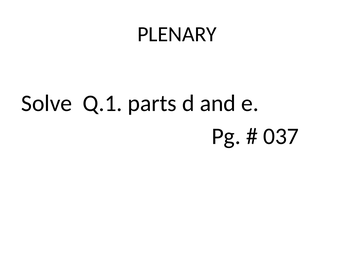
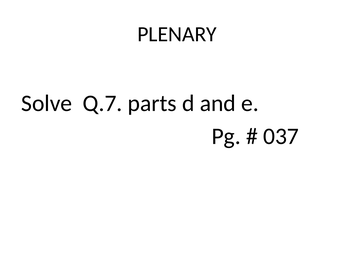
Q.1: Q.1 -> Q.7
